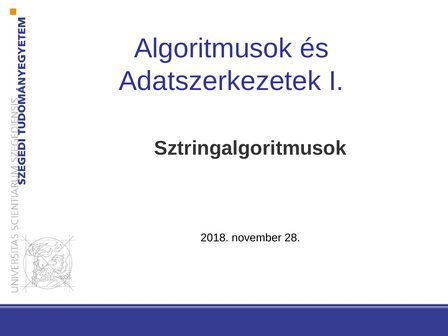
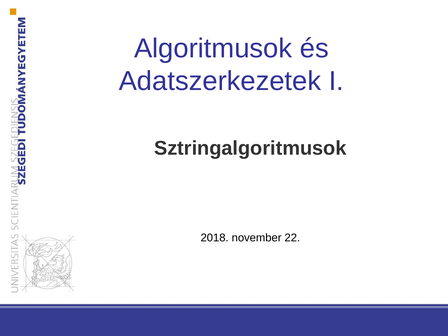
28: 28 -> 22
